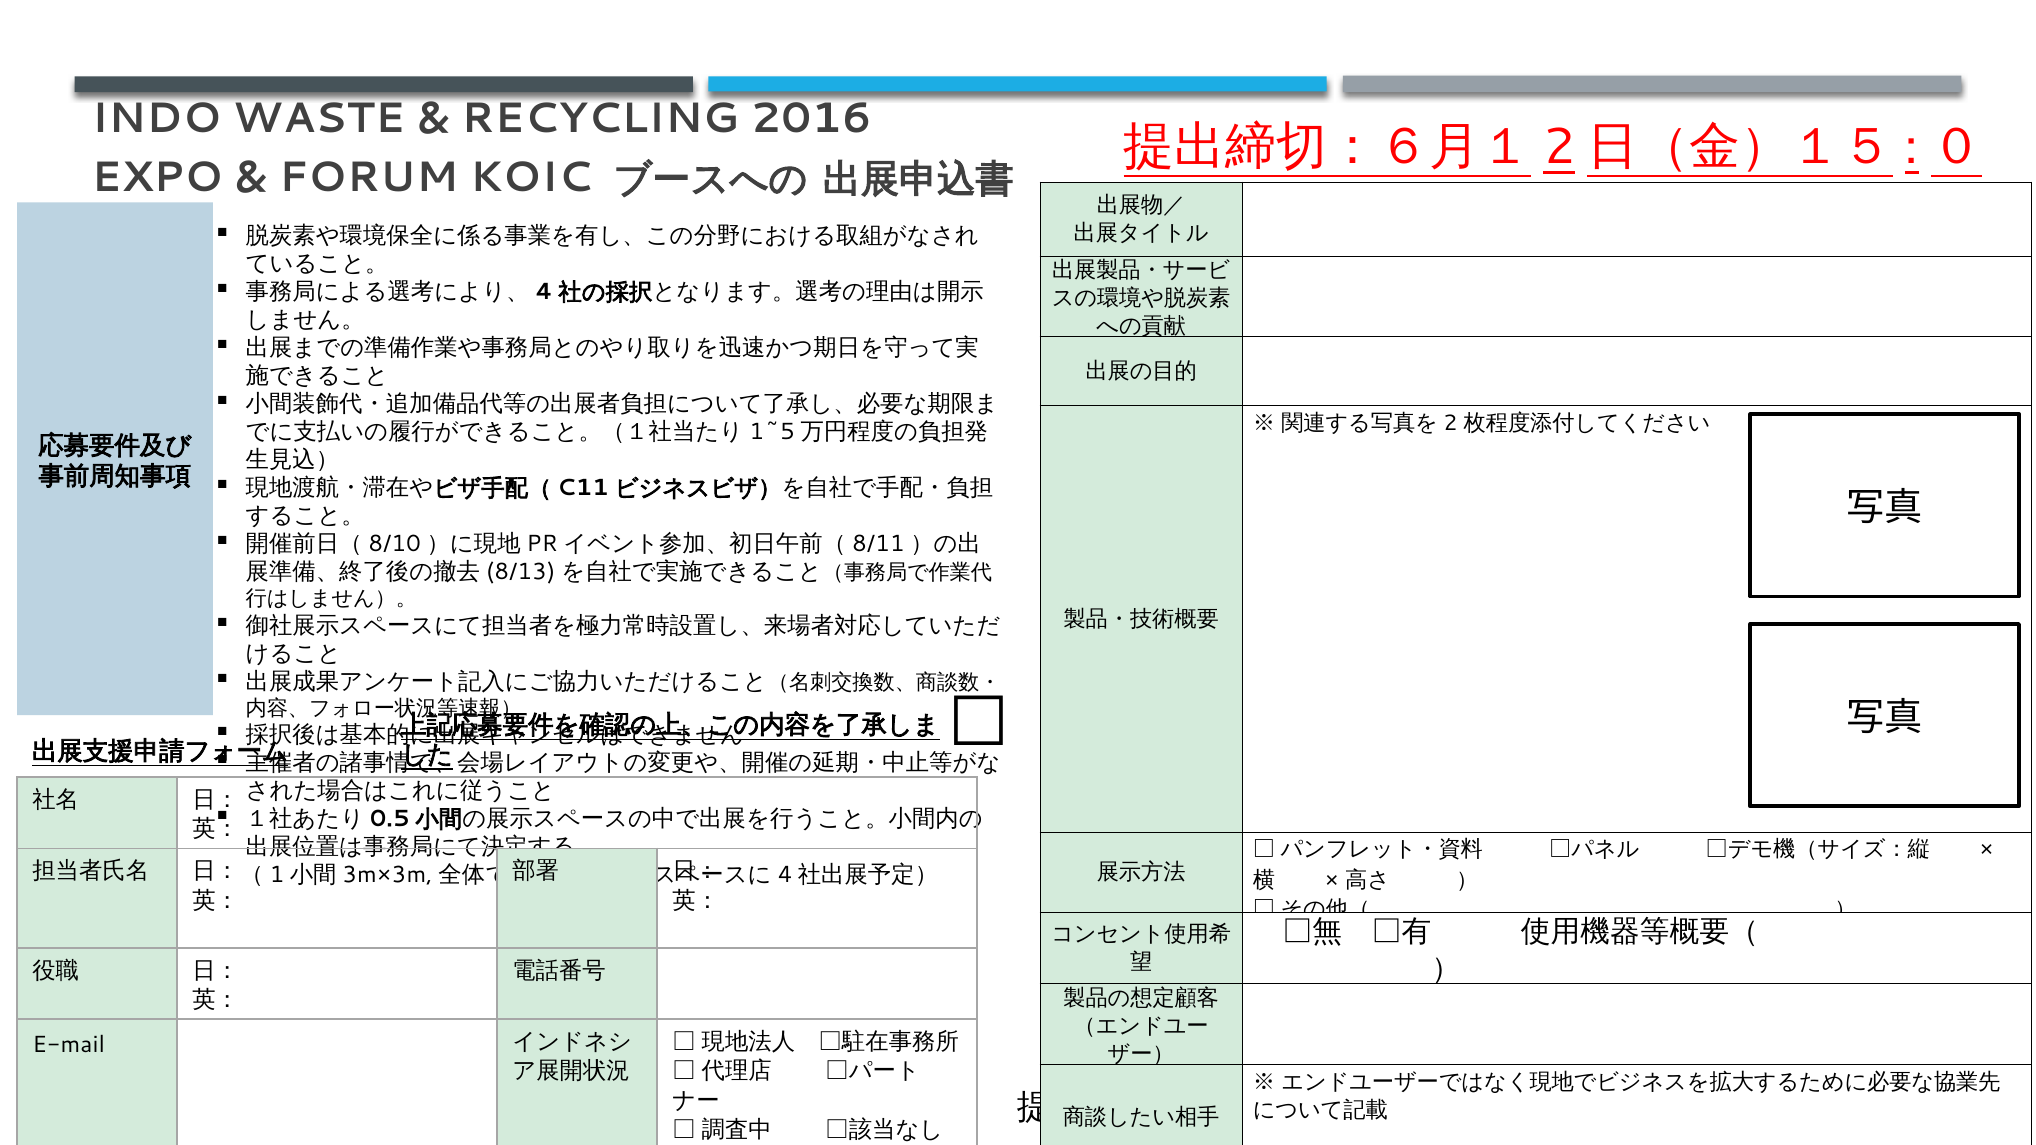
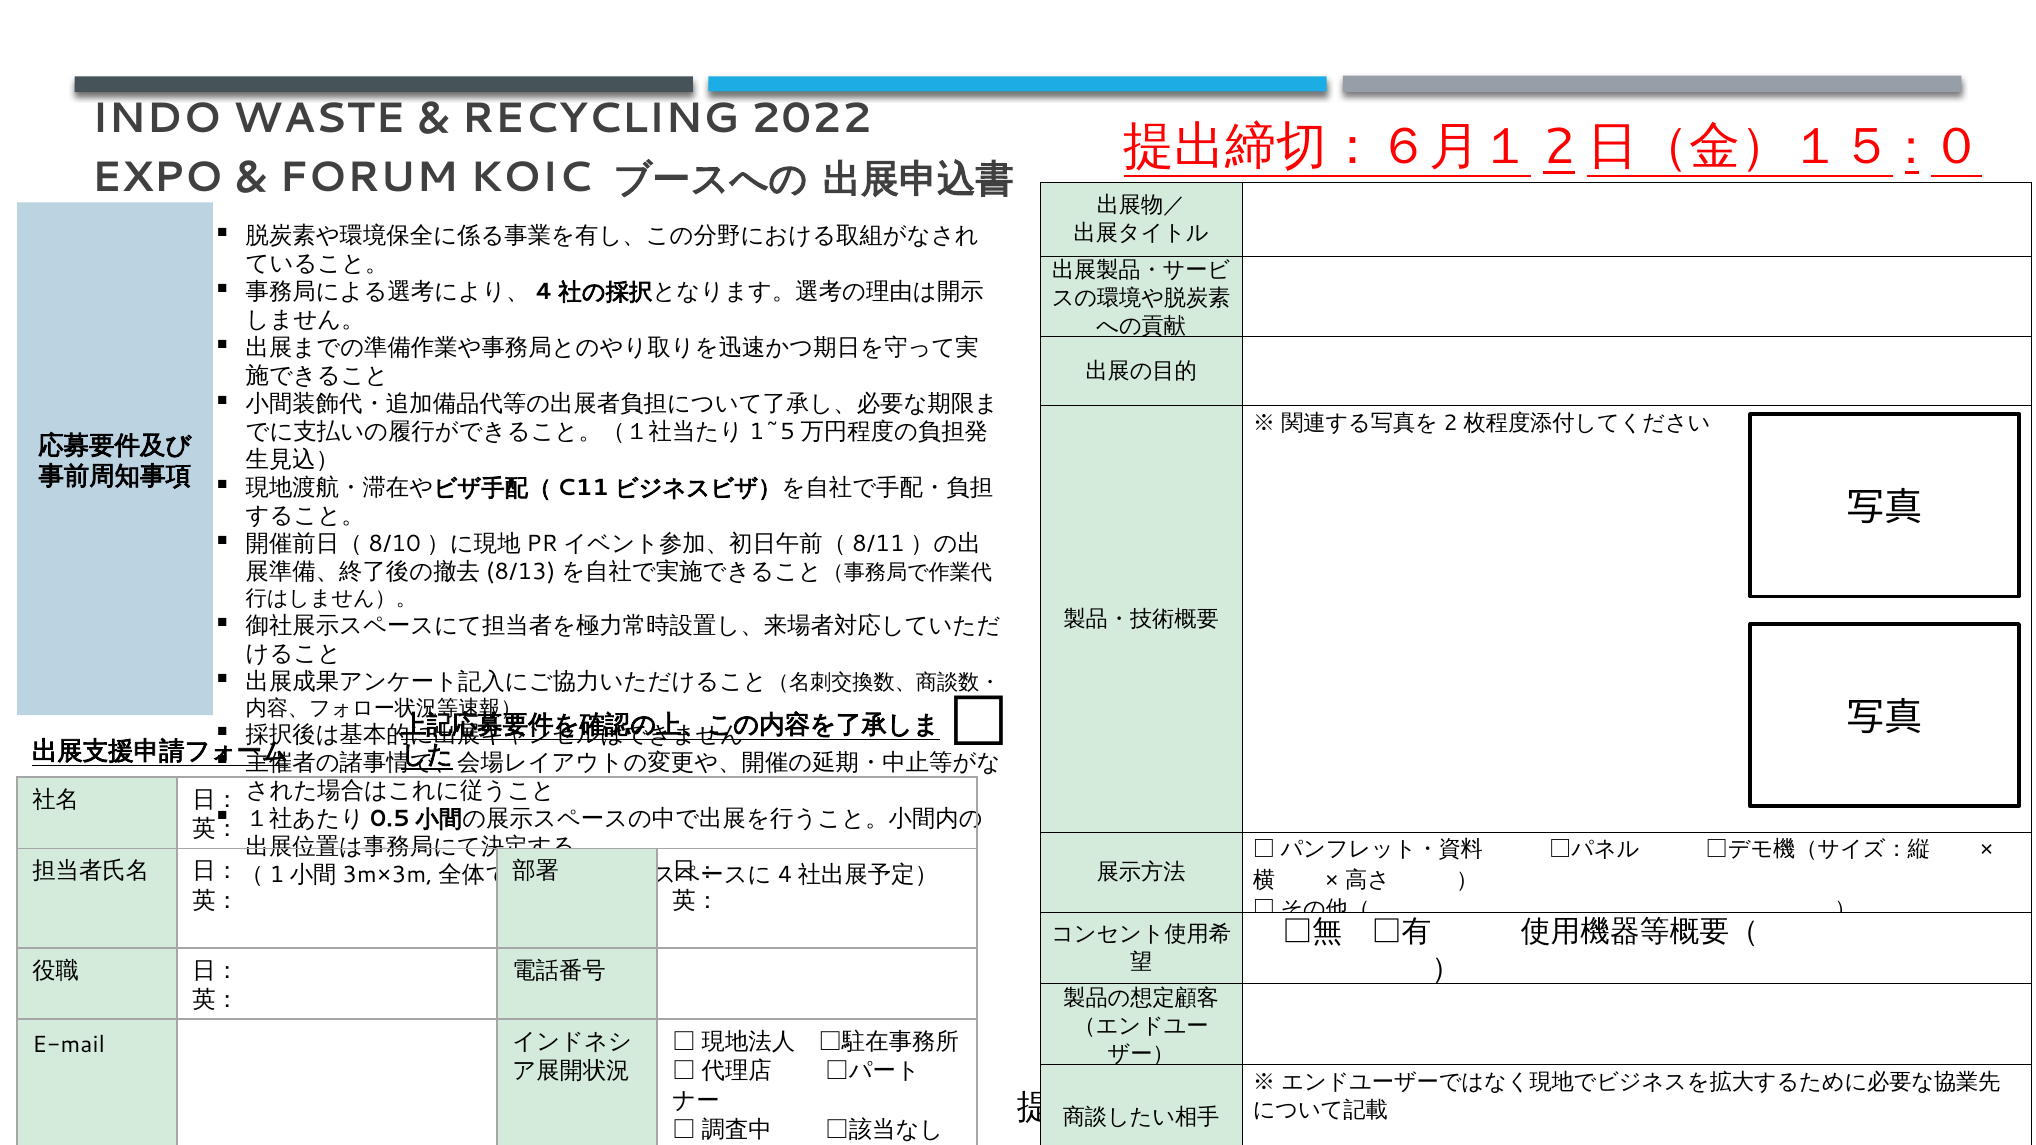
2016: 2016 -> 2022
